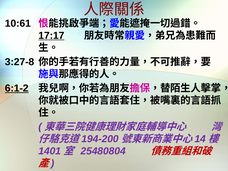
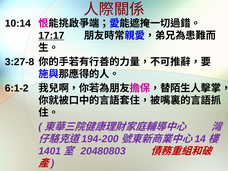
10:61: 10:61 -> 10:14
6:1-2 underline: present -> none
25480804: 25480804 -> 20480803
